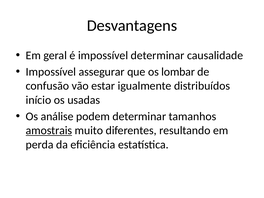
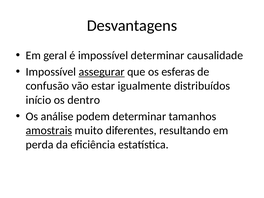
assegurar underline: none -> present
lombar: lombar -> esferas
usadas: usadas -> dentro
